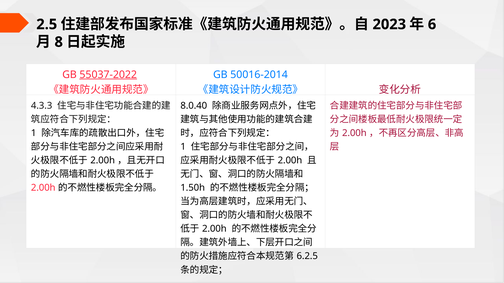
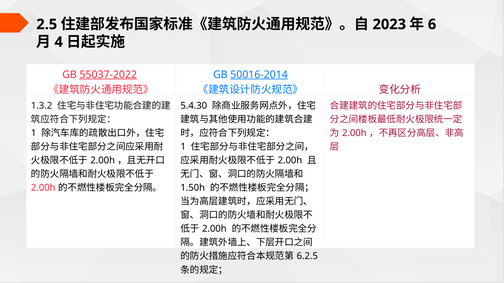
8: 8 -> 4
50016-2014 underline: none -> present
4.3.3: 4.3.3 -> 1.3.2
8.0.40: 8.0.40 -> 5.4.30
